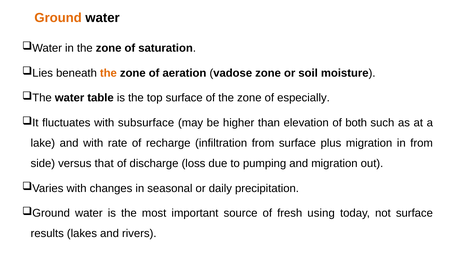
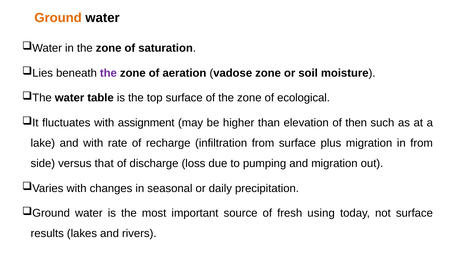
the at (108, 73) colour: orange -> purple
especially: especially -> ecological
subsurface: subsurface -> assignment
both: both -> then
